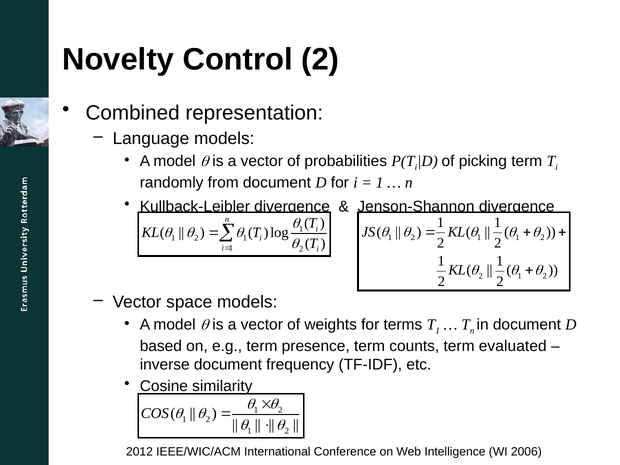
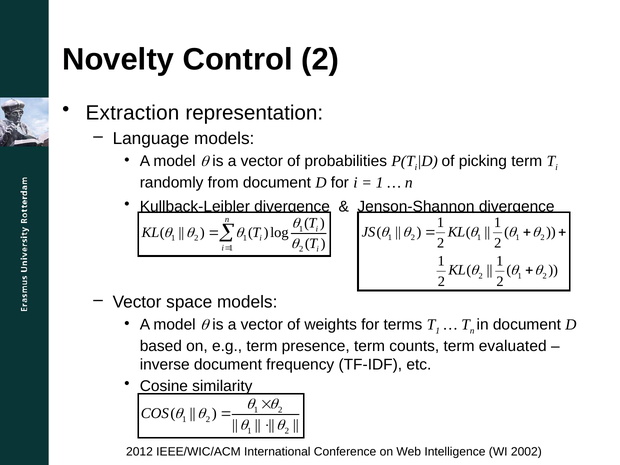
Combined: Combined -> Extraction
2006: 2006 -> 2002
